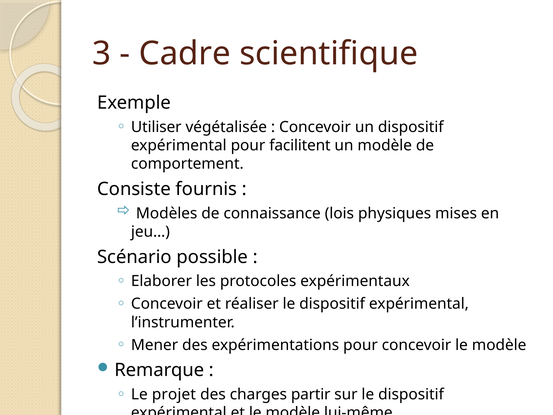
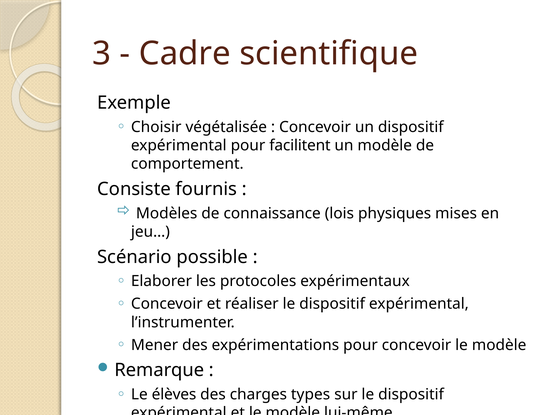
Utiliser: Utiliser -> Choisir
projet: projet -> élèves
partir: partir -> types
